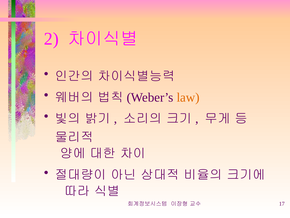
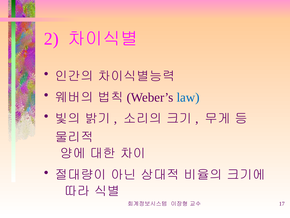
law colour: orange -> blue
